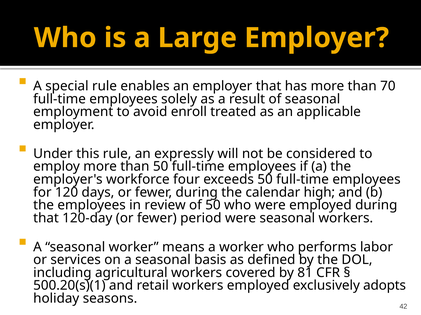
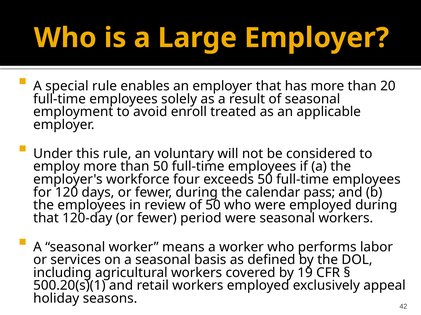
70: 70 -> 20
expressly: expressly -> voluntary
high: high -> pass
81: 81 -> 19
adopts: adopts -> appeal
